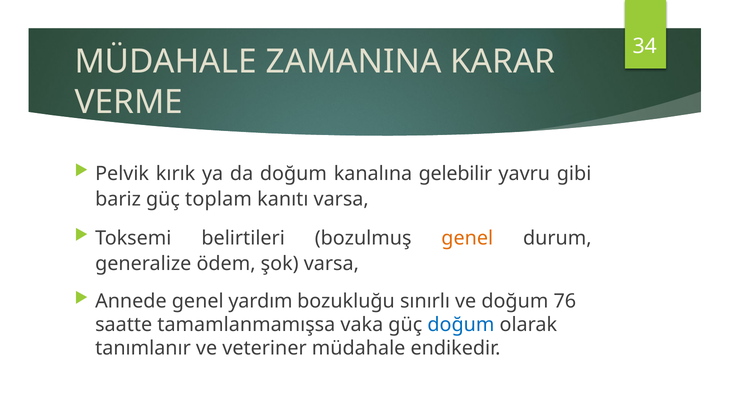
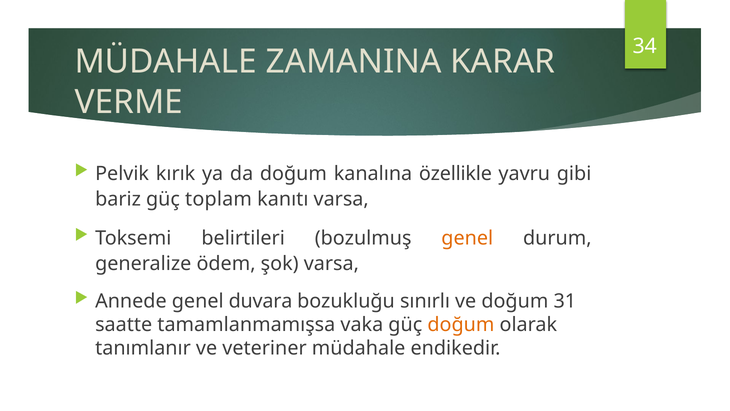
gelebilir: gelebilir -> özellikle
yardım: yardım -> duvara
76: 76 -> 31
doğum at (461, 324) colour: blue -> orange
